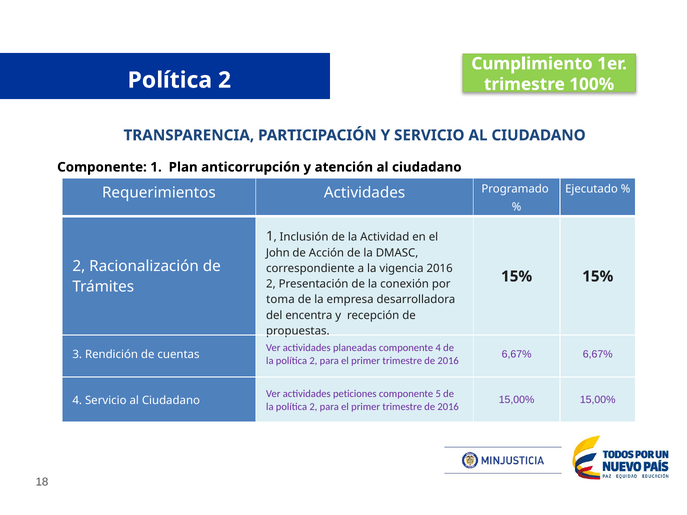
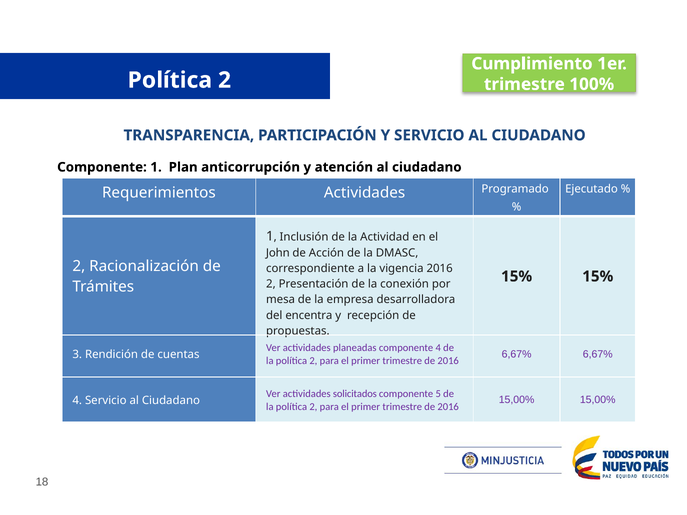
toma: toma -> mesa
peticiones: peticiones -> solicitados
